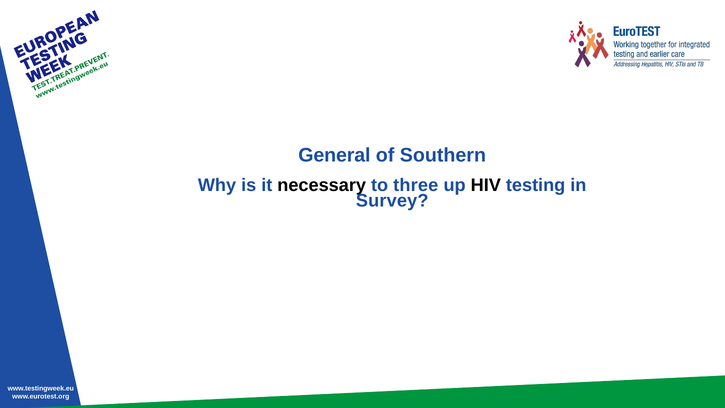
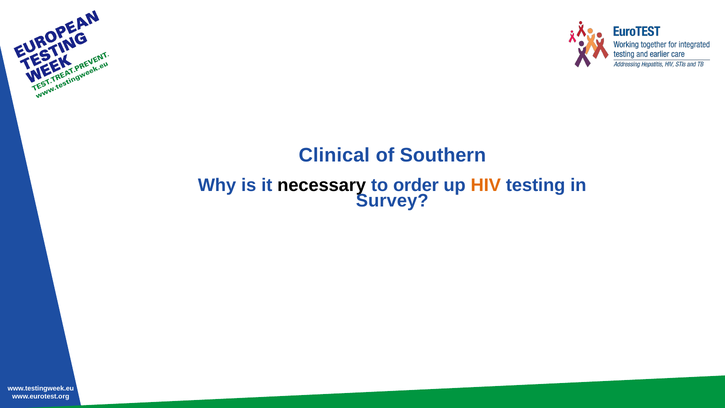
General: General -> Clinical
three: three -> order
HIV colour: black -> orange
